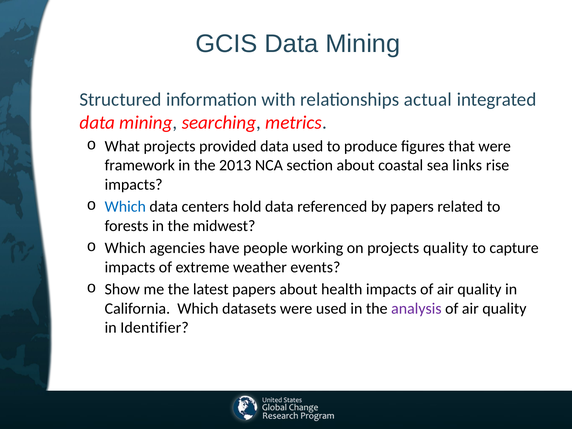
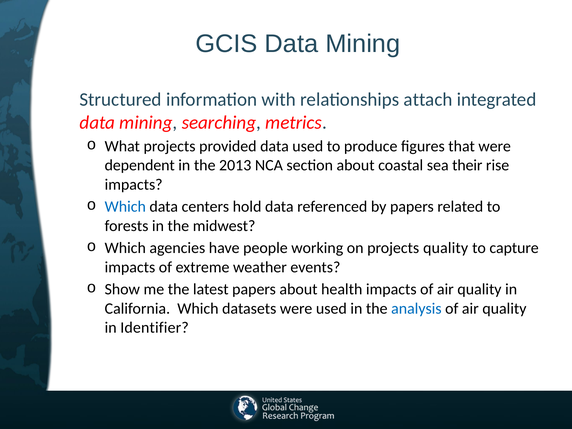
actual: actual -> attach
framework: framework -> dependent
links: links -> their
analysis colour: purple -> blue
